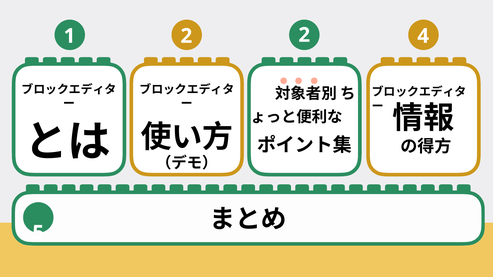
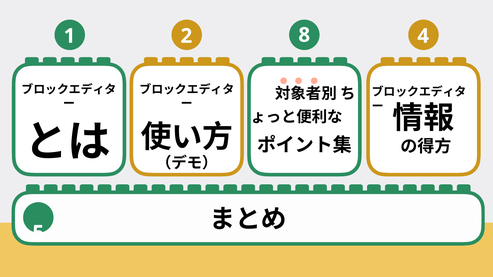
1 2: 2 -> 8
